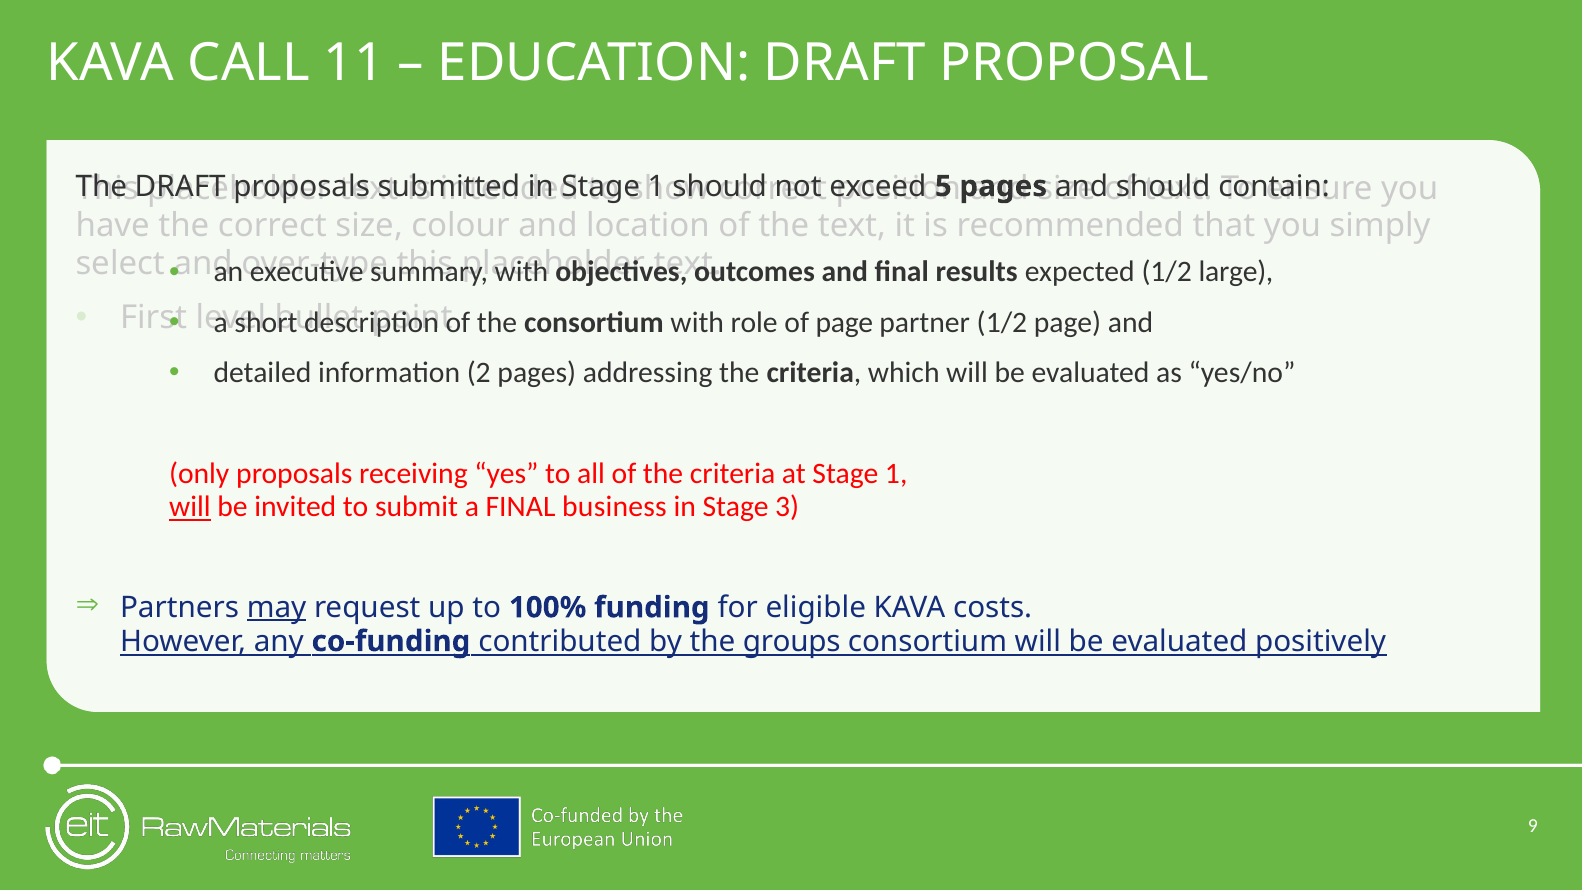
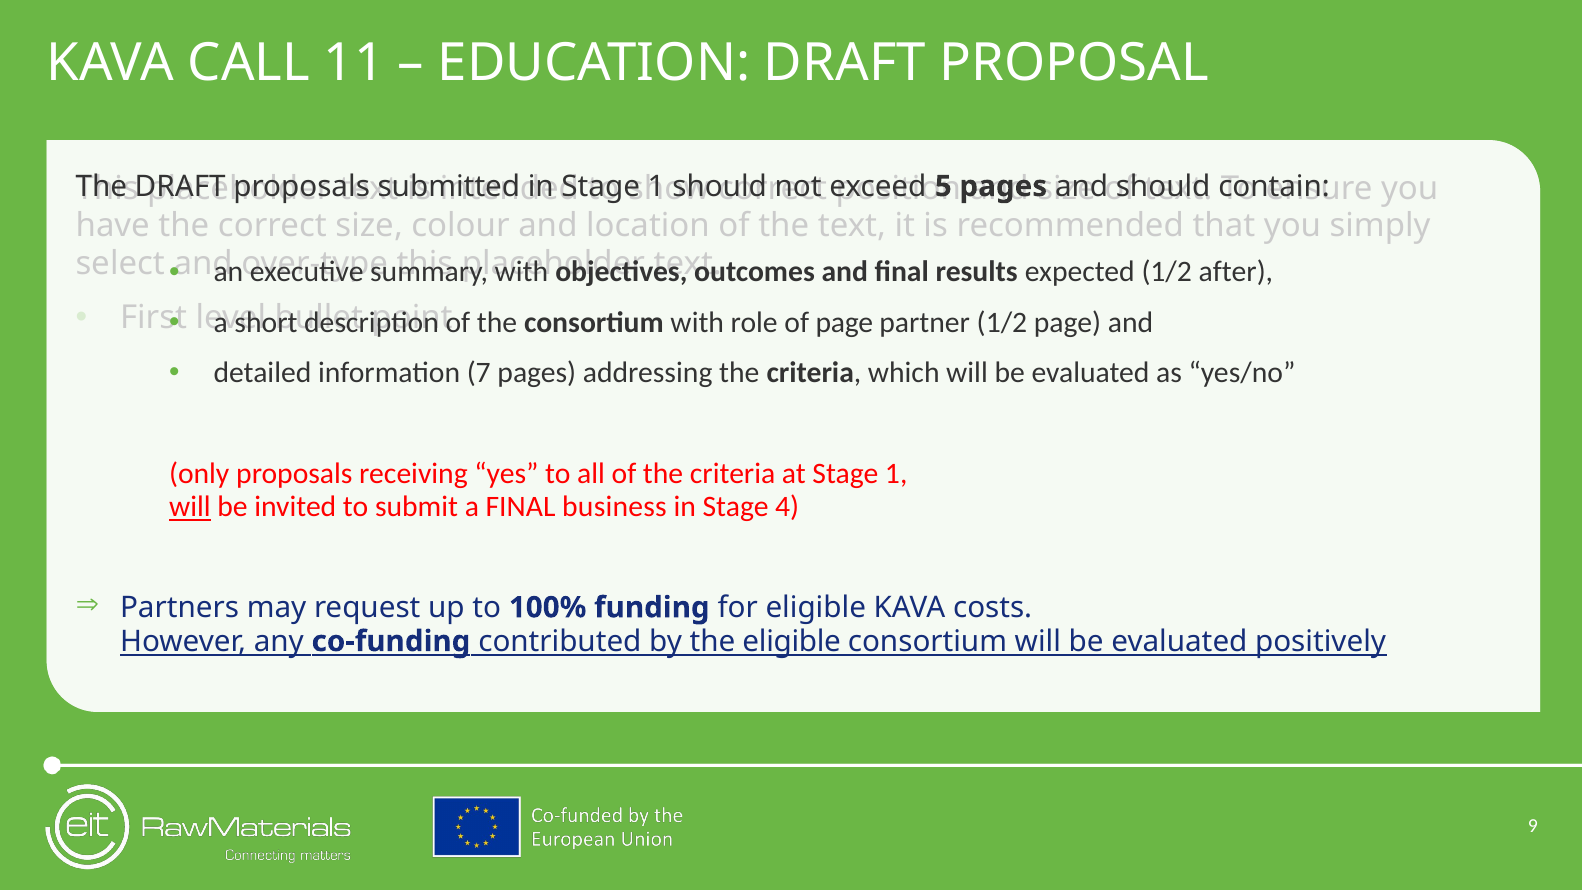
large: large -> after
2: 2 -> 7
3: 3 -> 4
may underline: present -> none
the groups: groups -> eligible
